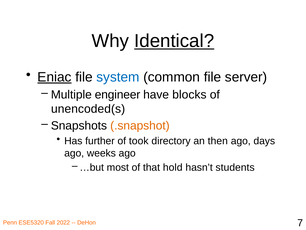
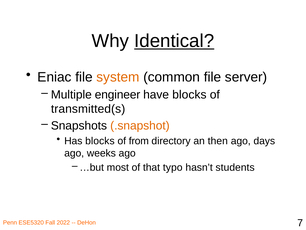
Eniac underline: present -> none
system colour: blue -> orange
unencoded(s: unencoded(s -> transmitted(s
Has further: further -> blocks
took: took -> from
hold: hold -> typo
